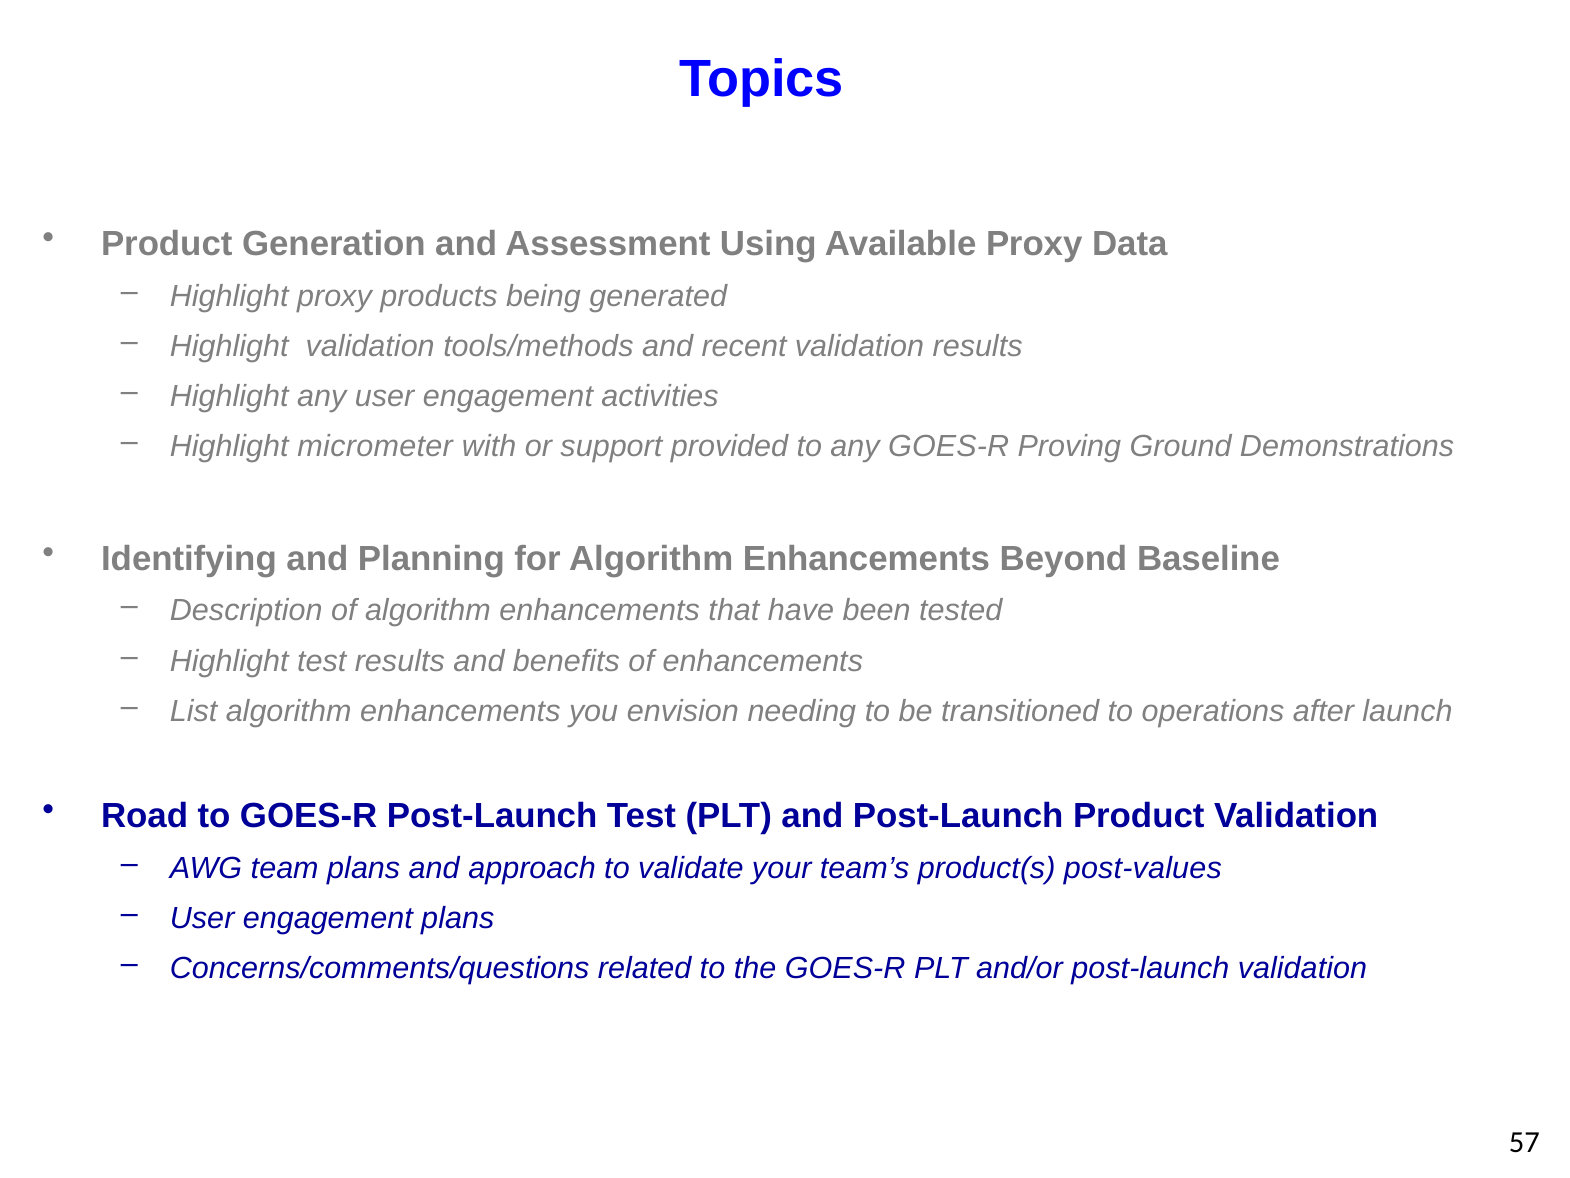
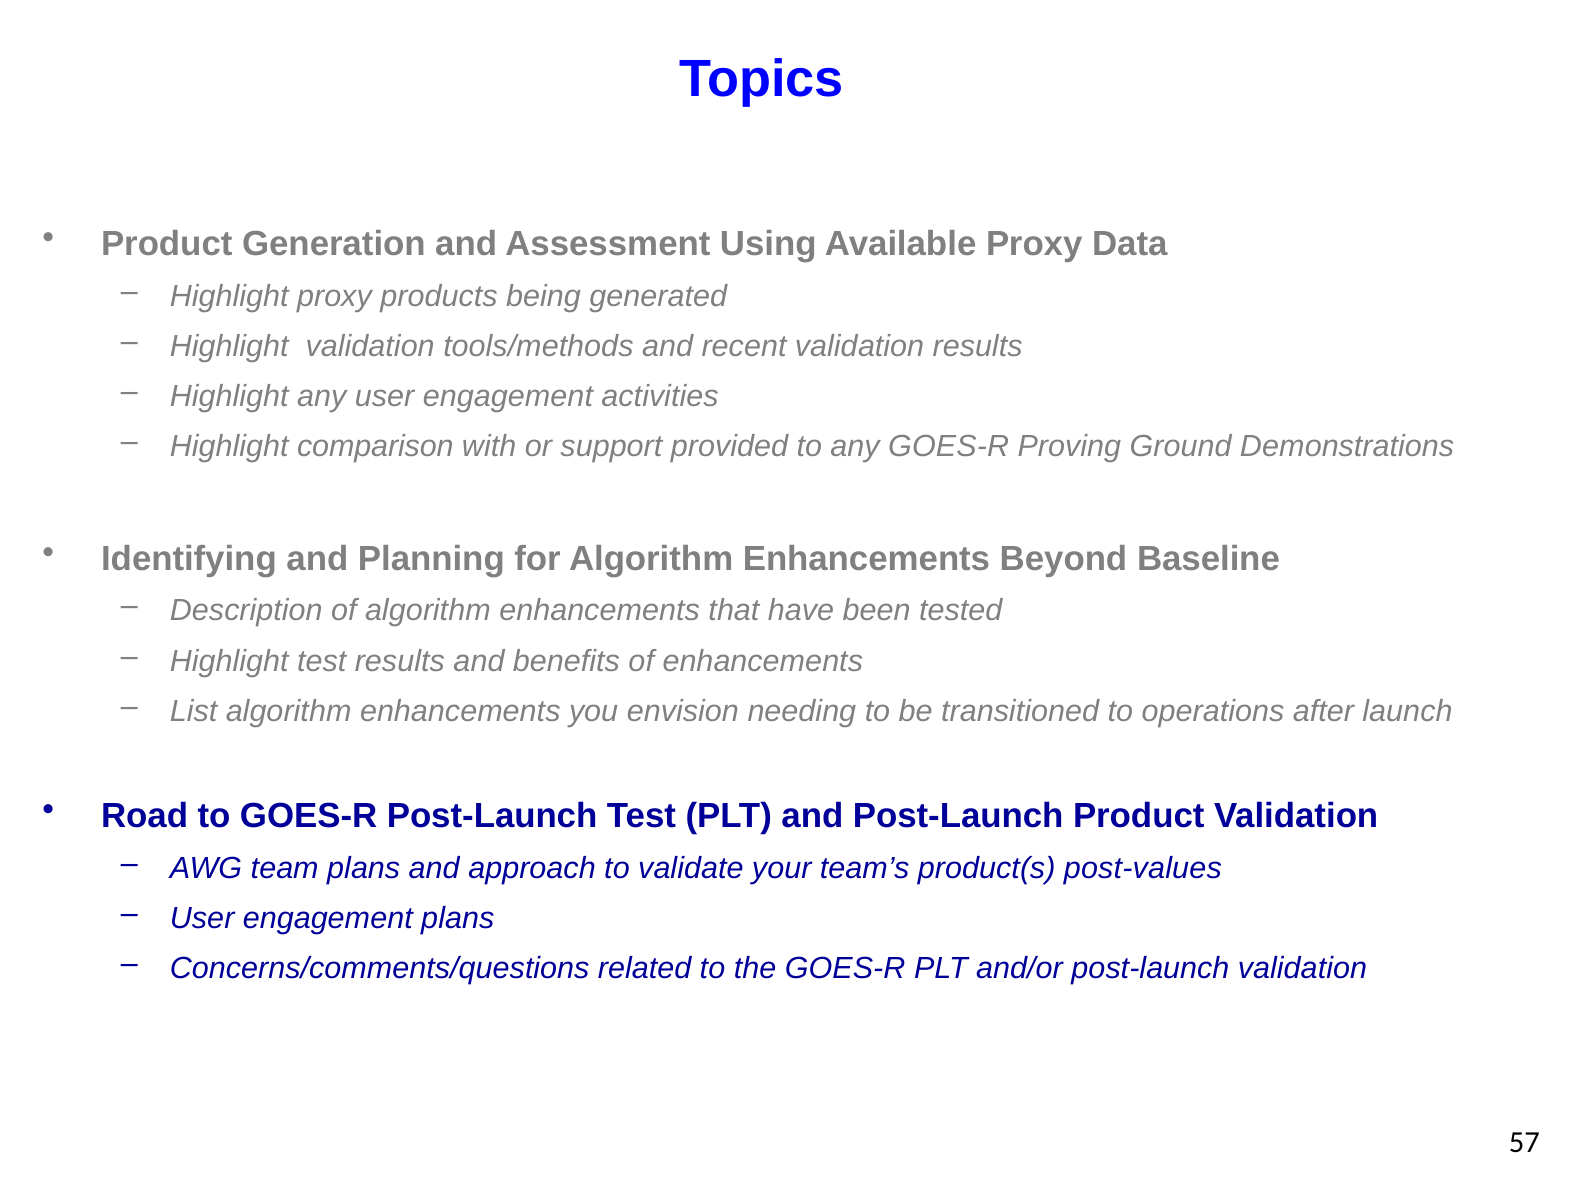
micrometer: micrometer -> comparison
